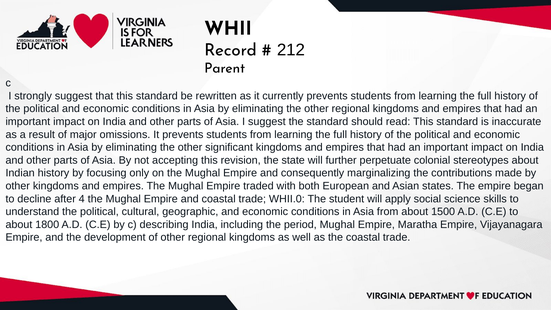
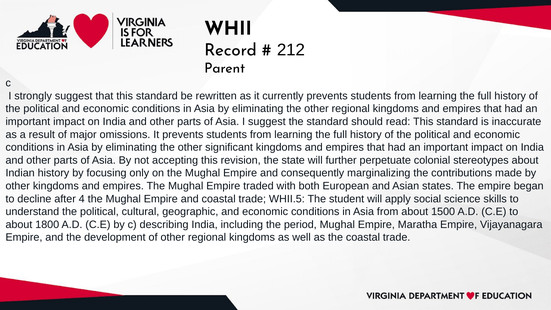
WHII.0: WHII.0 -> WHII.5
